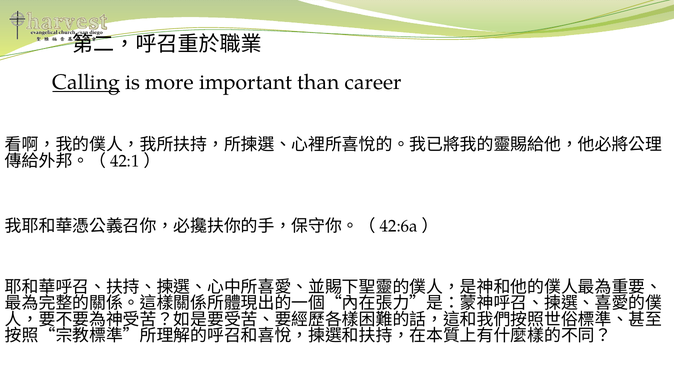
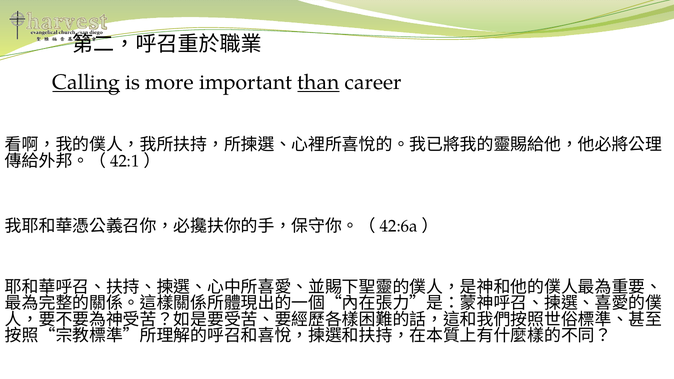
than underline: none -> present
